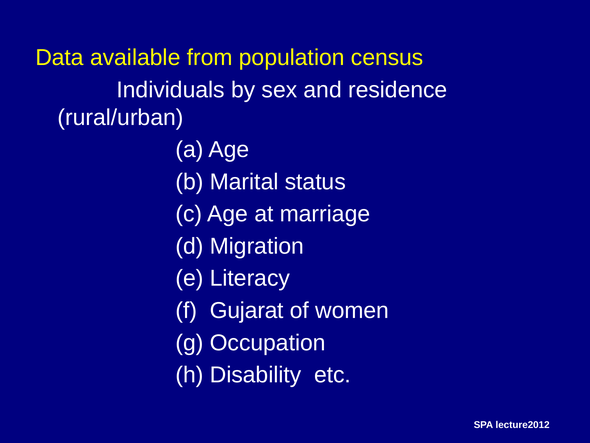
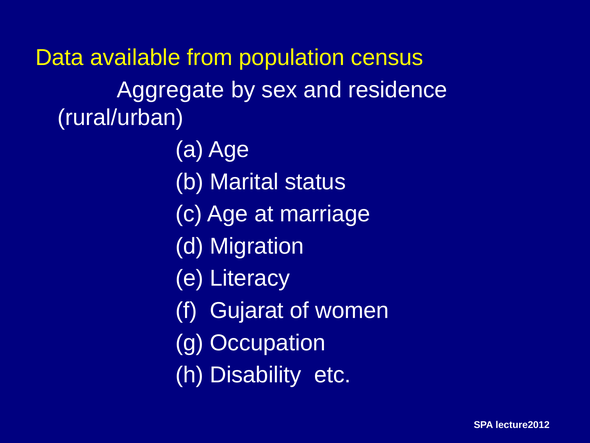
Individuals: Individuals -> Aggregate
